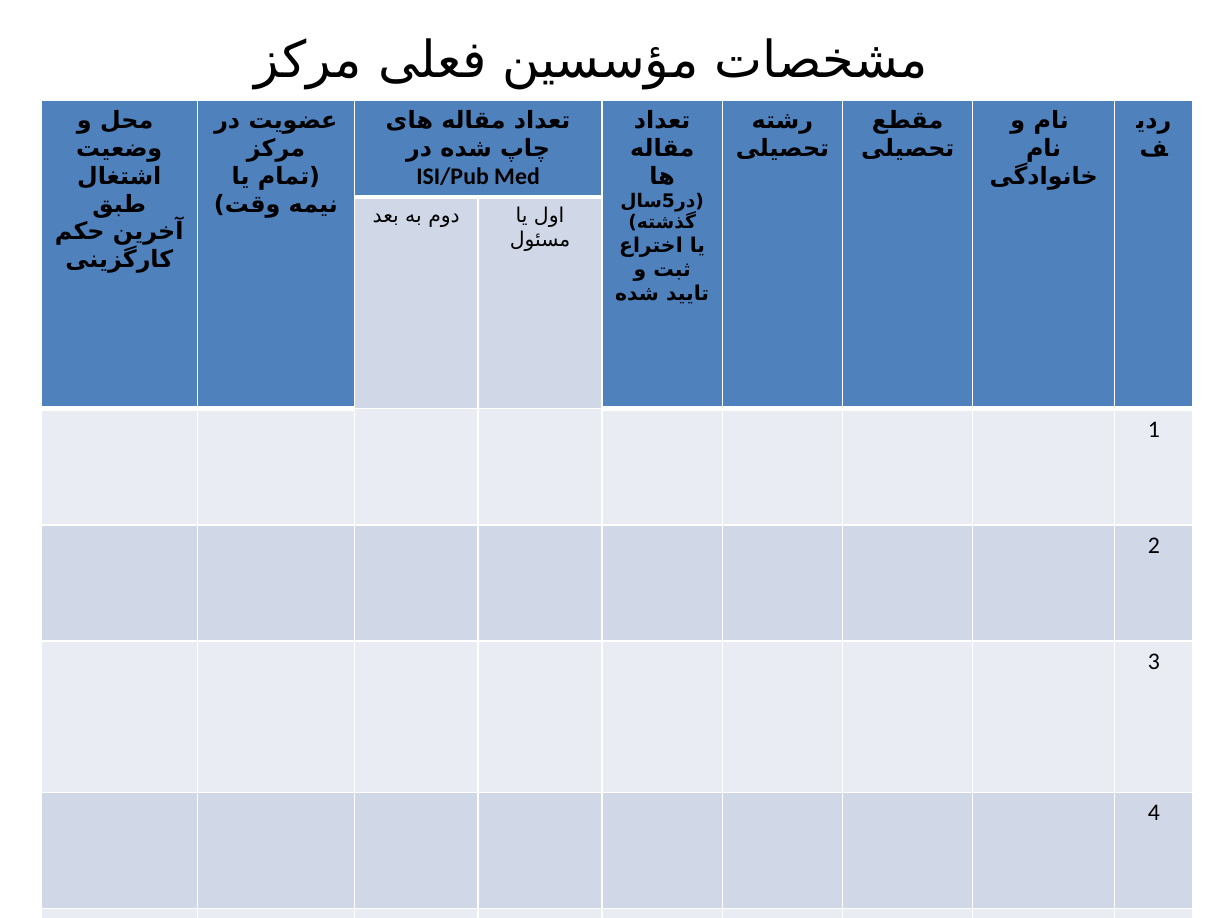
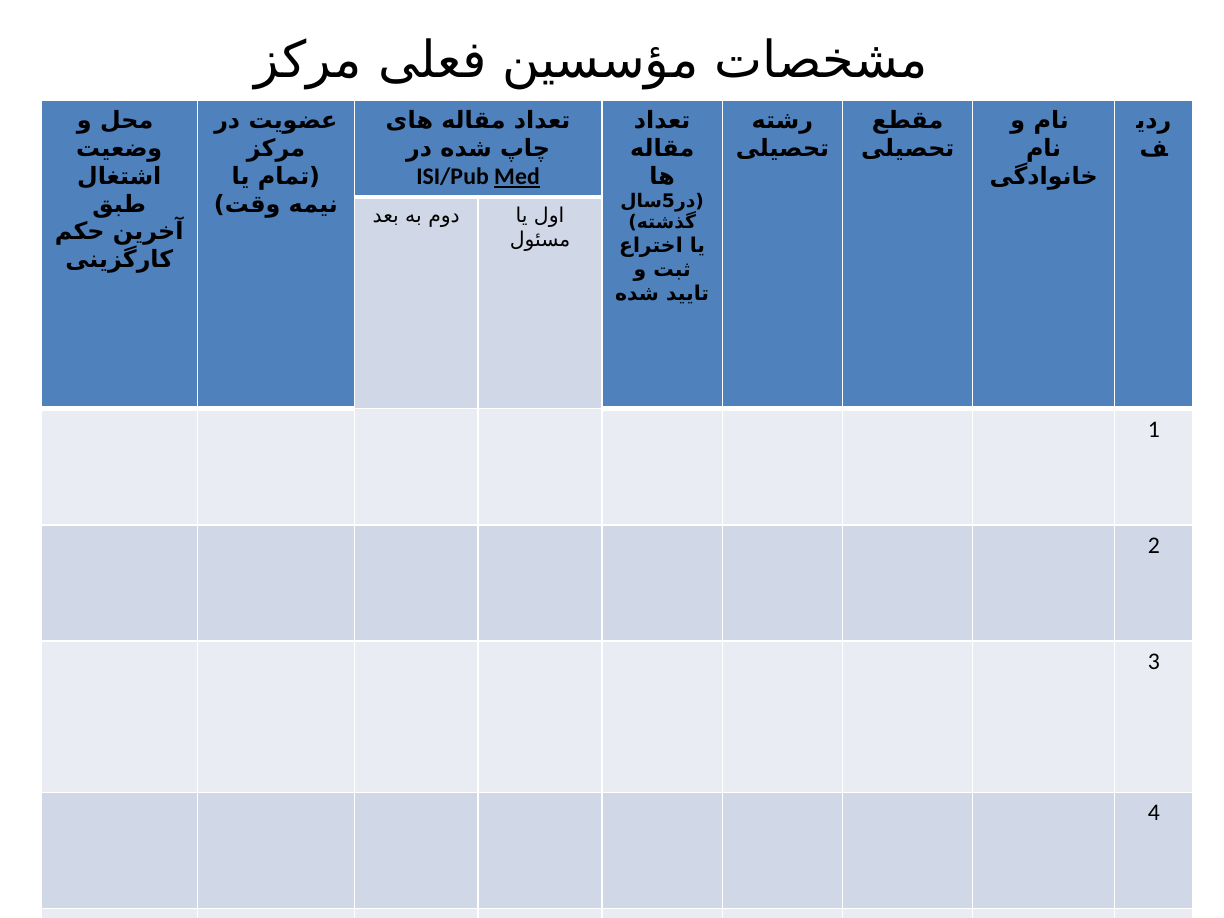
Med underline: none -> present
